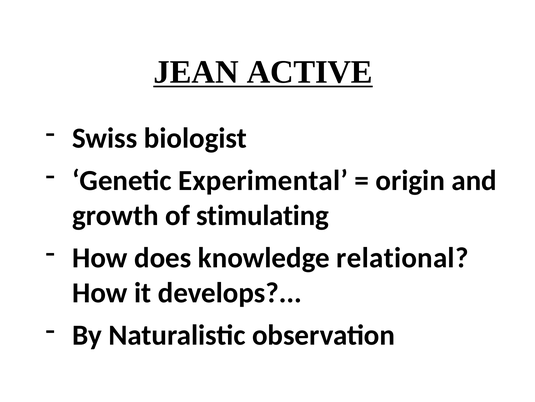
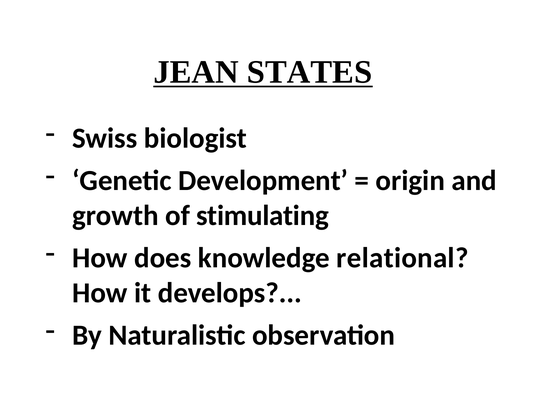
ACTIVE: ACTIVE -> STATES
Experimental: Experimental -> Development
